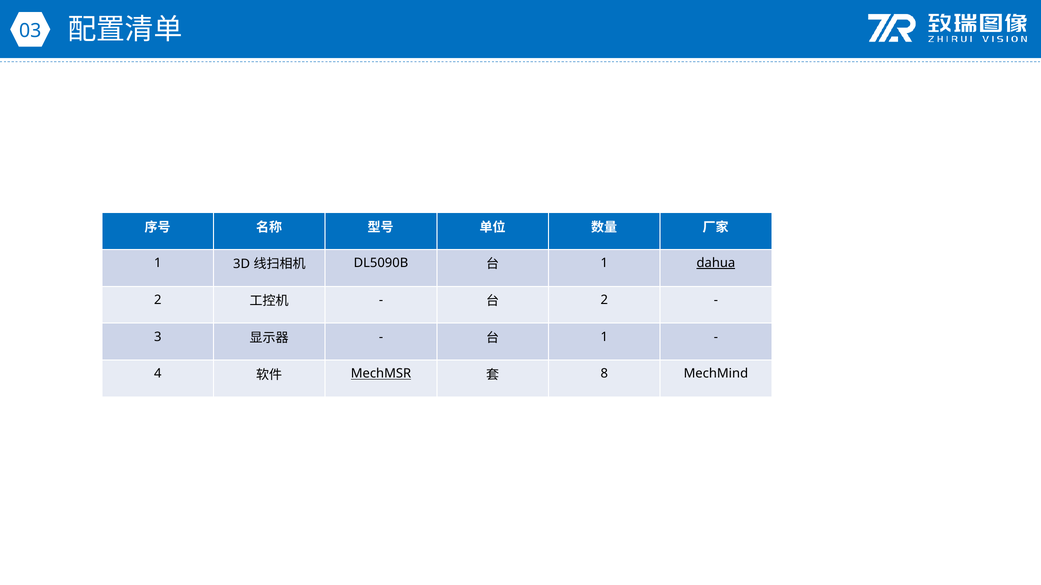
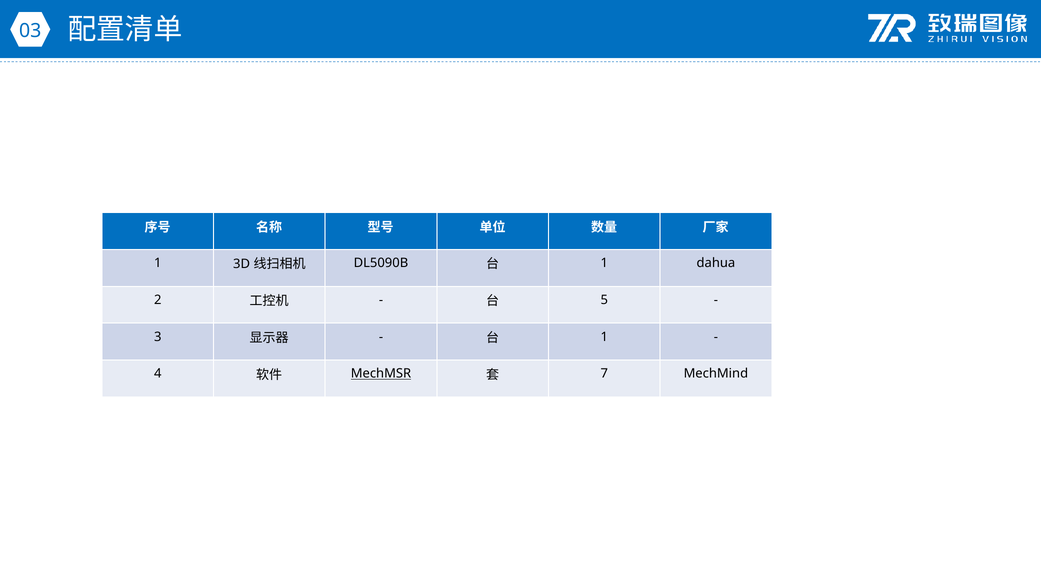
dahua underline: present -> none
2 at (604, 300): 2 -> 5
8: 8 -> 7
